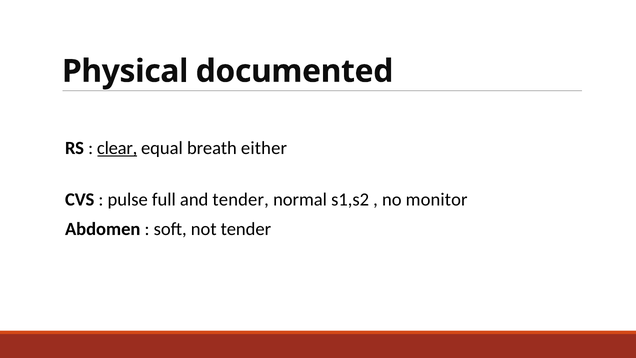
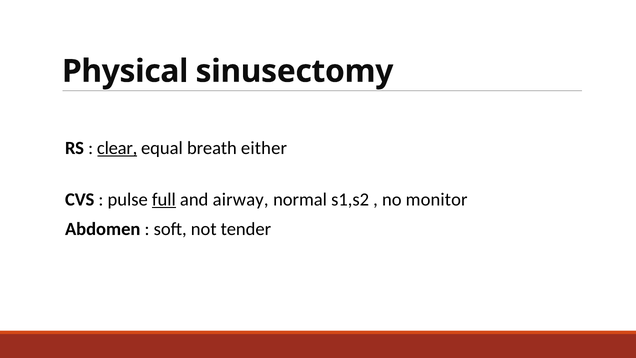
documented: documented -> sinusectomy
full underline: none -> present
and tender: tender -> airway
